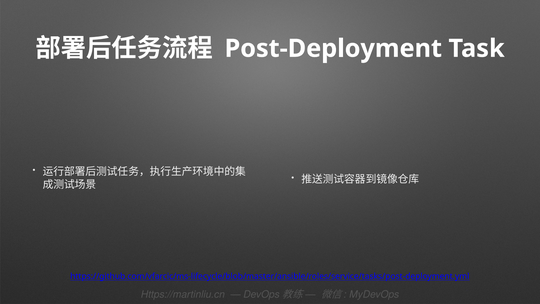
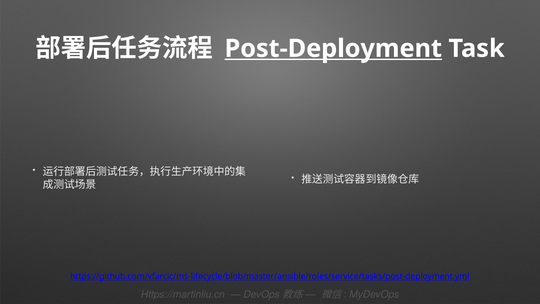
Post-Deployment underline: none -> present
